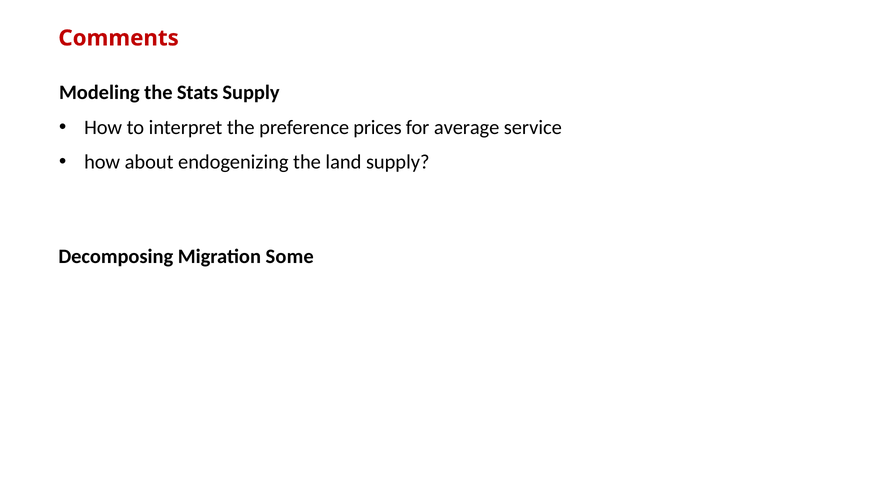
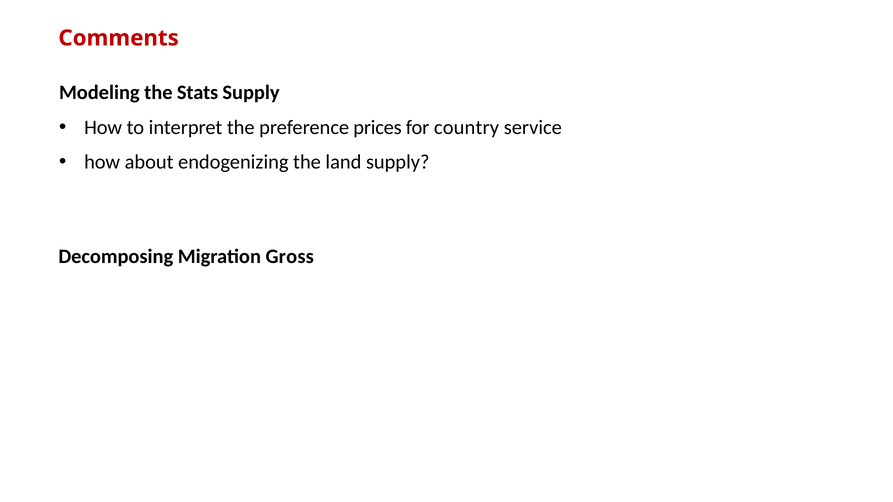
average: average -> country
Some: Some -> Gross
